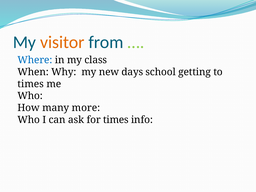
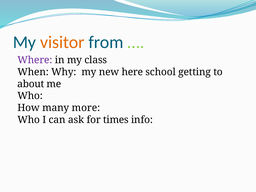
Where colour: blue -> purple
days: days -> here
times at (31, 84): times -> about
